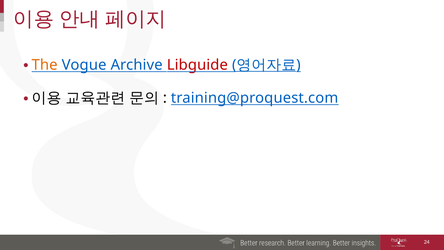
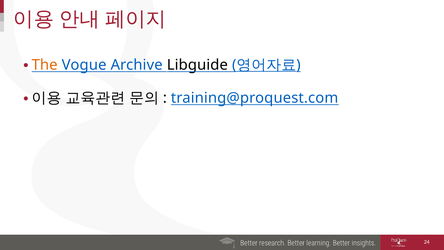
Libguide colour: red -> black
